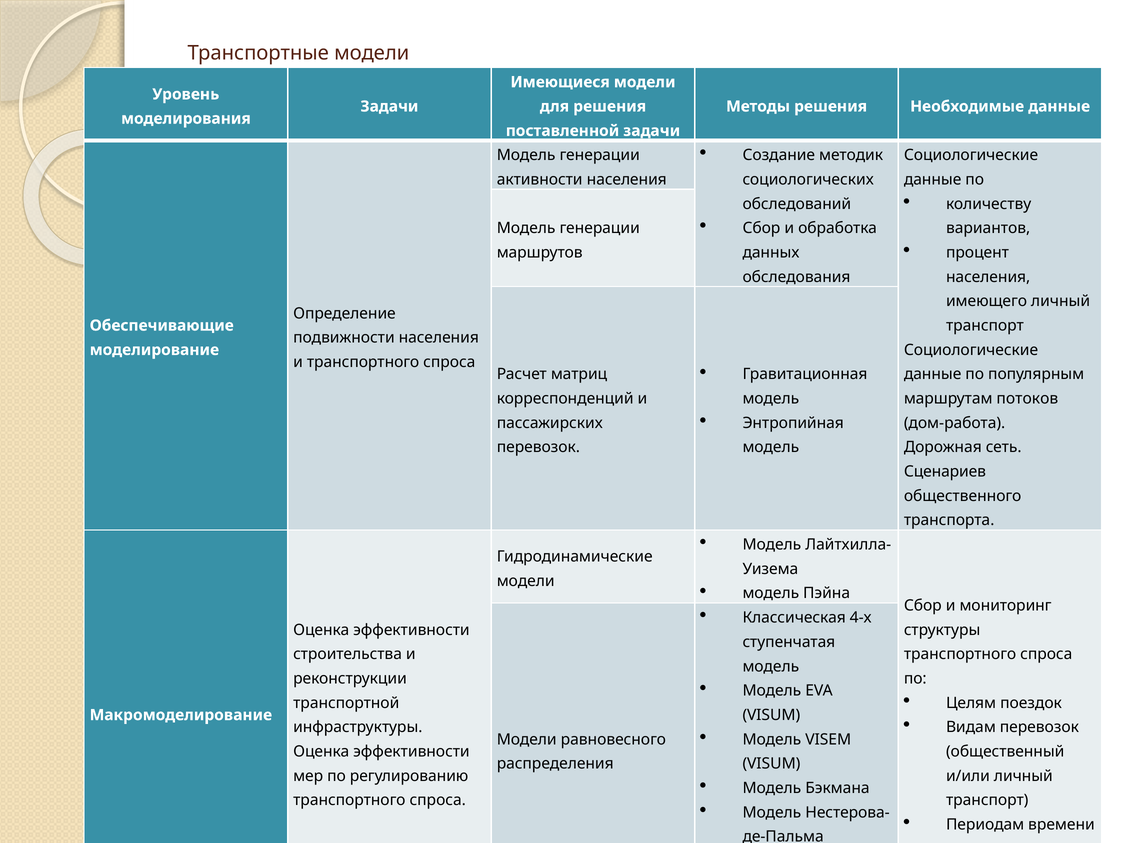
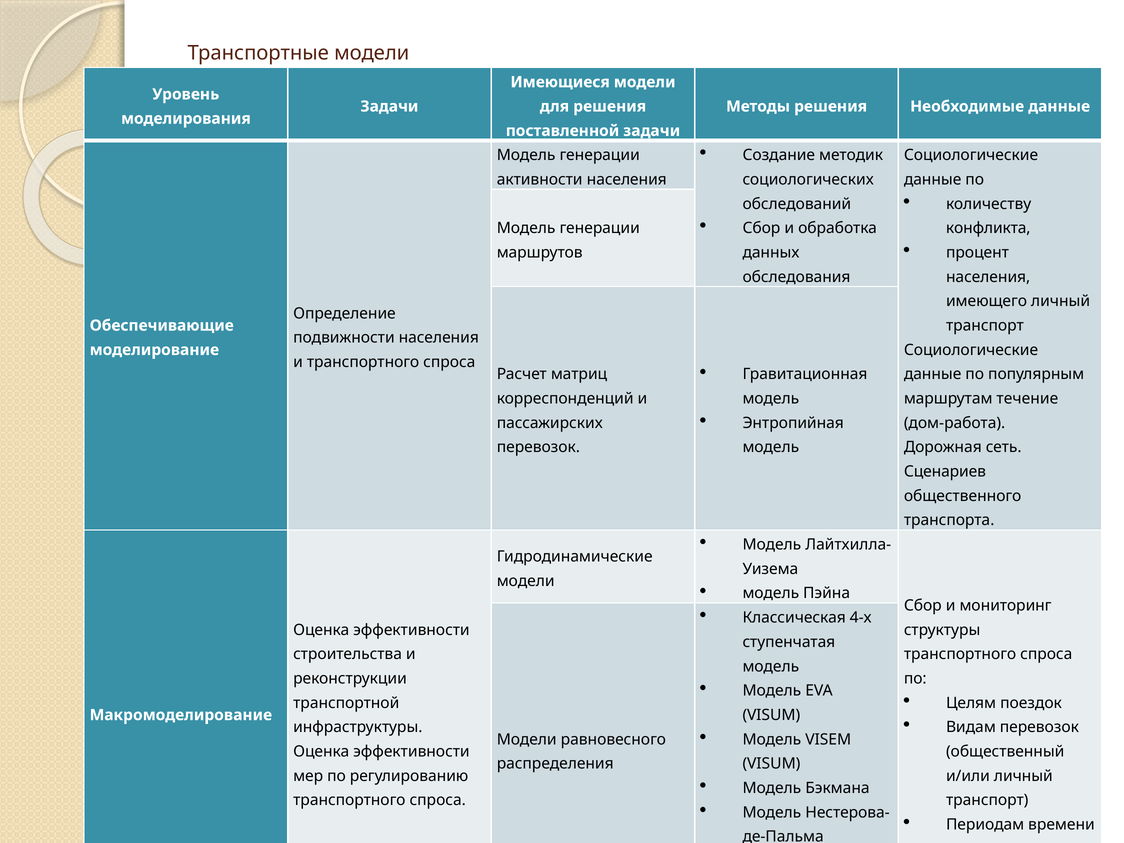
вариантов: вариантов -> конфликта
потоков: потоков -> течение
